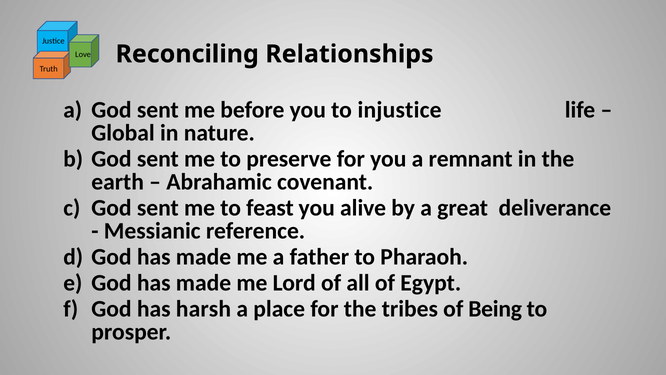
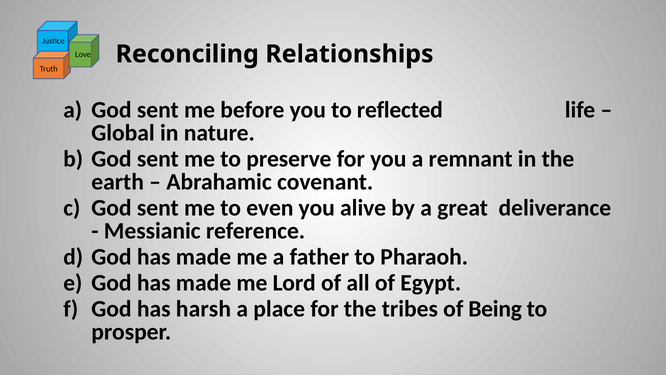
injustice: injustice -> reflected
feast: feast -> even
